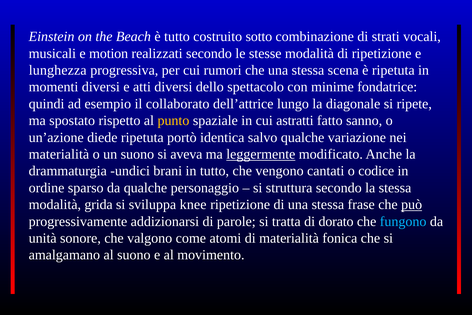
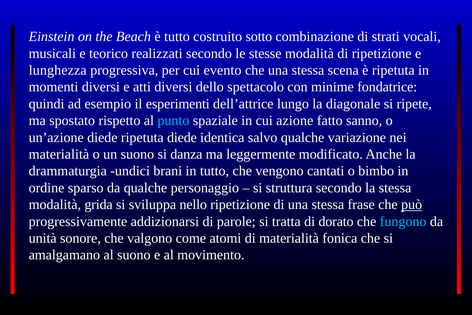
motion: motion -> teorico
rumori: rumori -> evento
collaborato: collaborato -> esperimenti
punto colour: yellow -> light blue
astratti: astratti -> azione
ripetuta portò: portò -> diede
aveva: aveva -> danza
leggermente underline: present -> none
codice: codice -> bimbo
knee: knee -> nello
